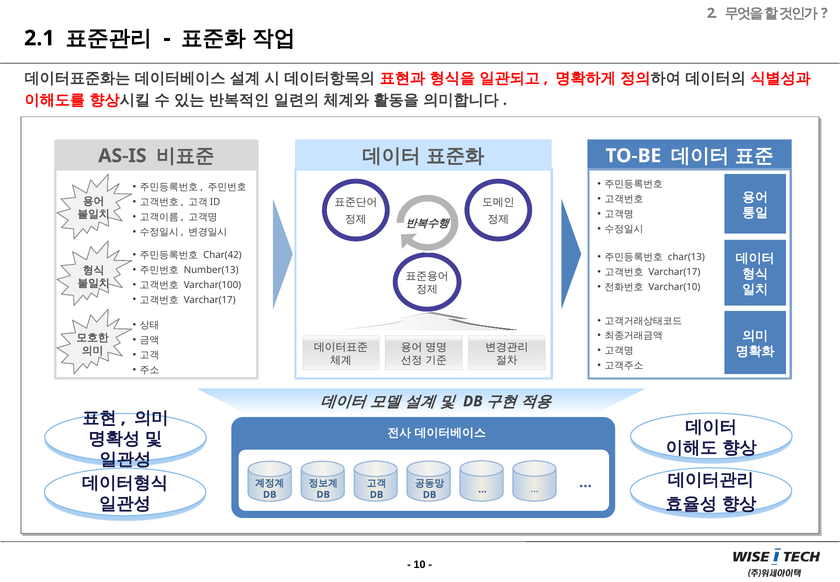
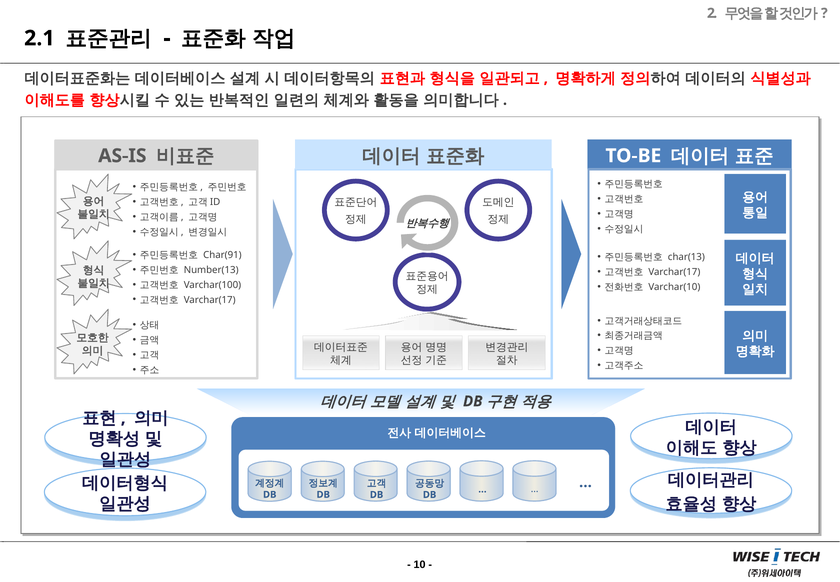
Char(42: Char(42 -> Char(91
